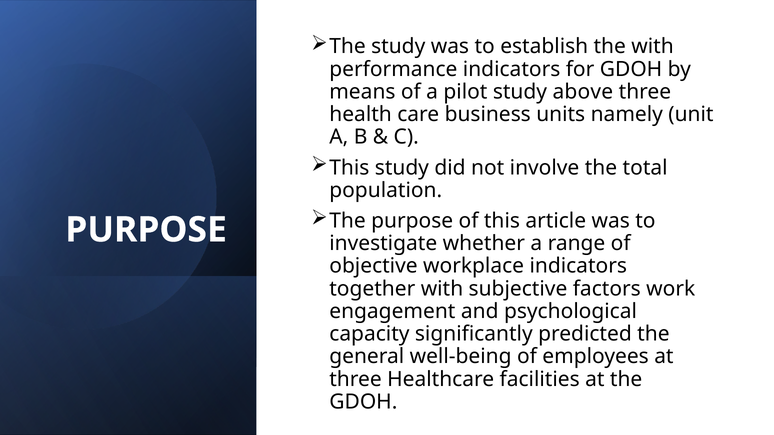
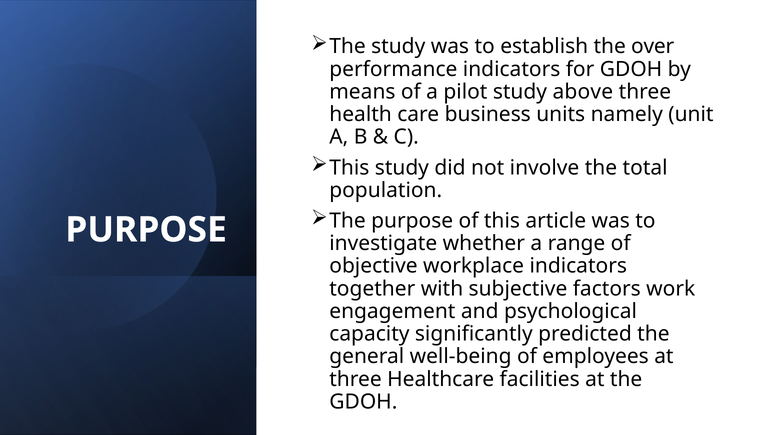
the with: with -> over
